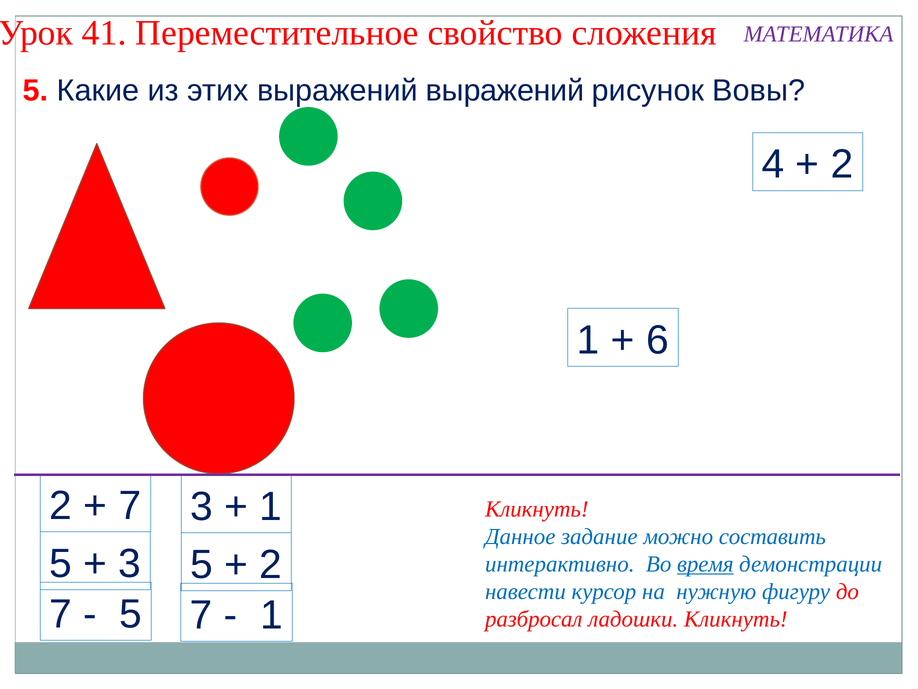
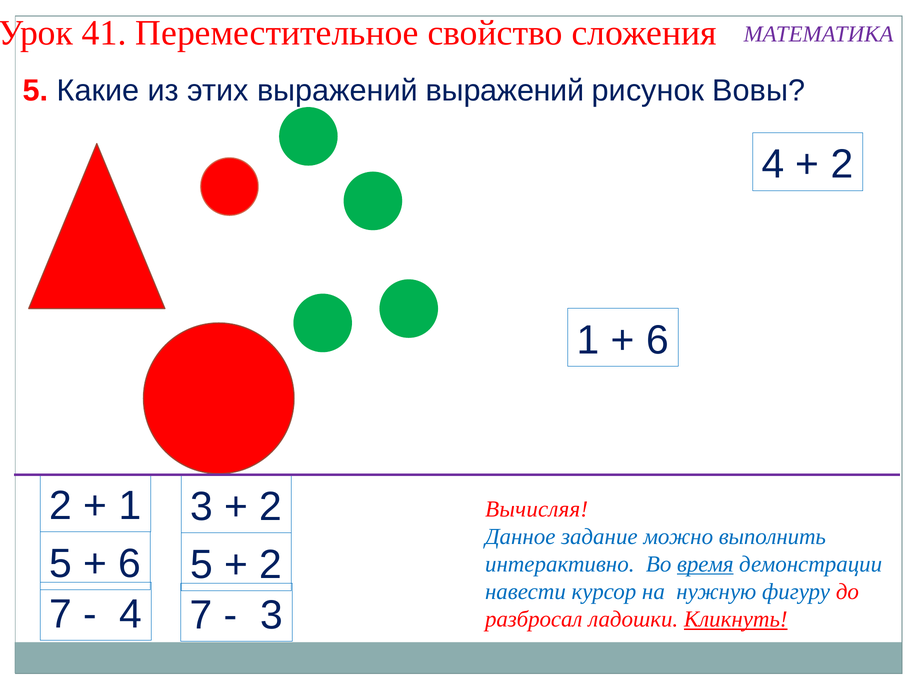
7 at (130, 505): 7 -> 1
1 at (271, 506): 1 -> 2
Кликнуть at (537, 509): Кликнуть -> Вычисляя
составить: составить -> выполнить
3 at (130, 563): 3 -> 6
5 at (131, 614): 5 -> 4
1 at (271, 615): 1 -> 3
Кликнуть at (736, 619) underline: none -> present
